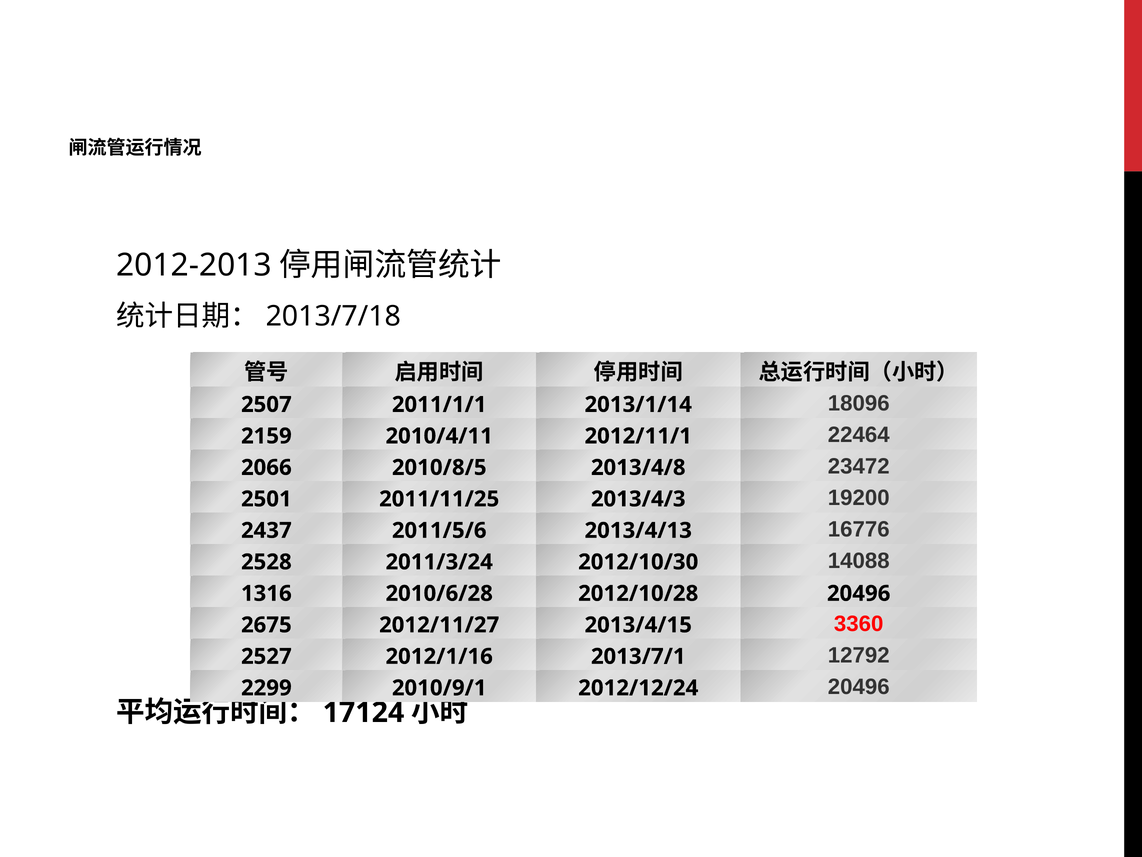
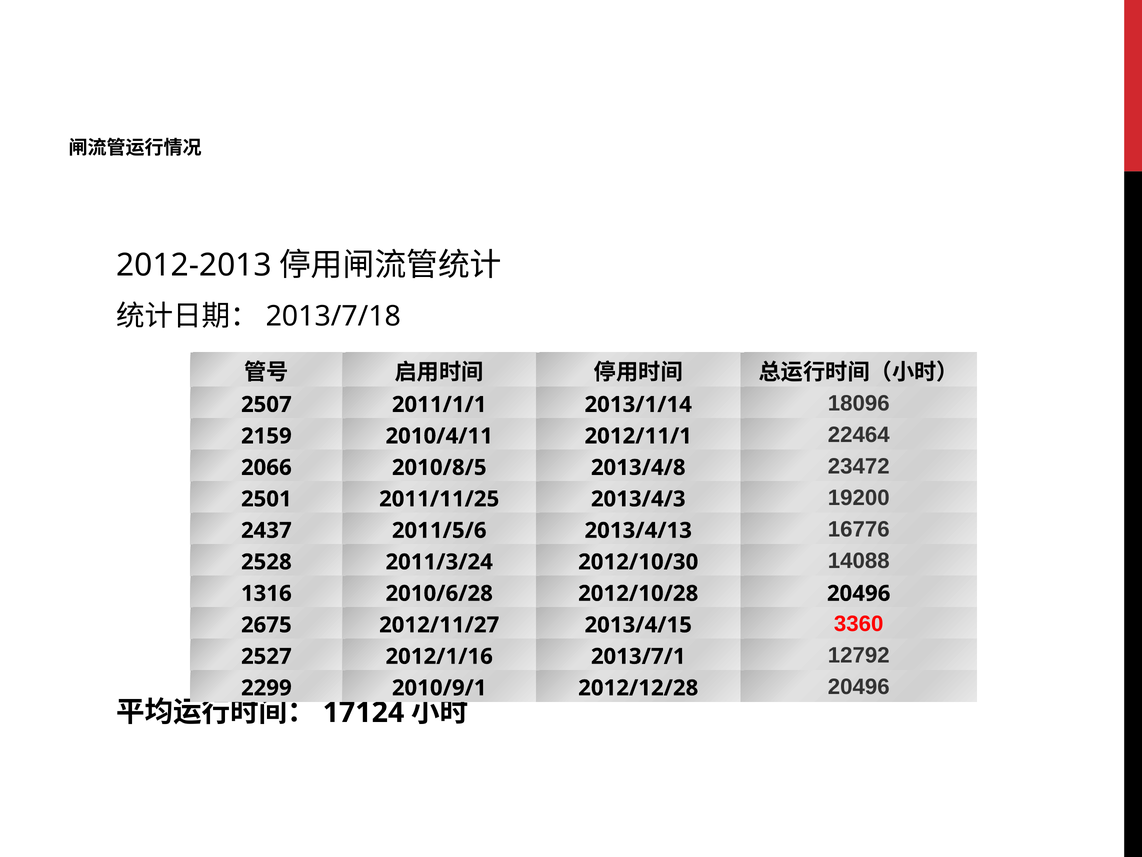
2012/12/24: 2012/12/24 -> 2012/12/28
